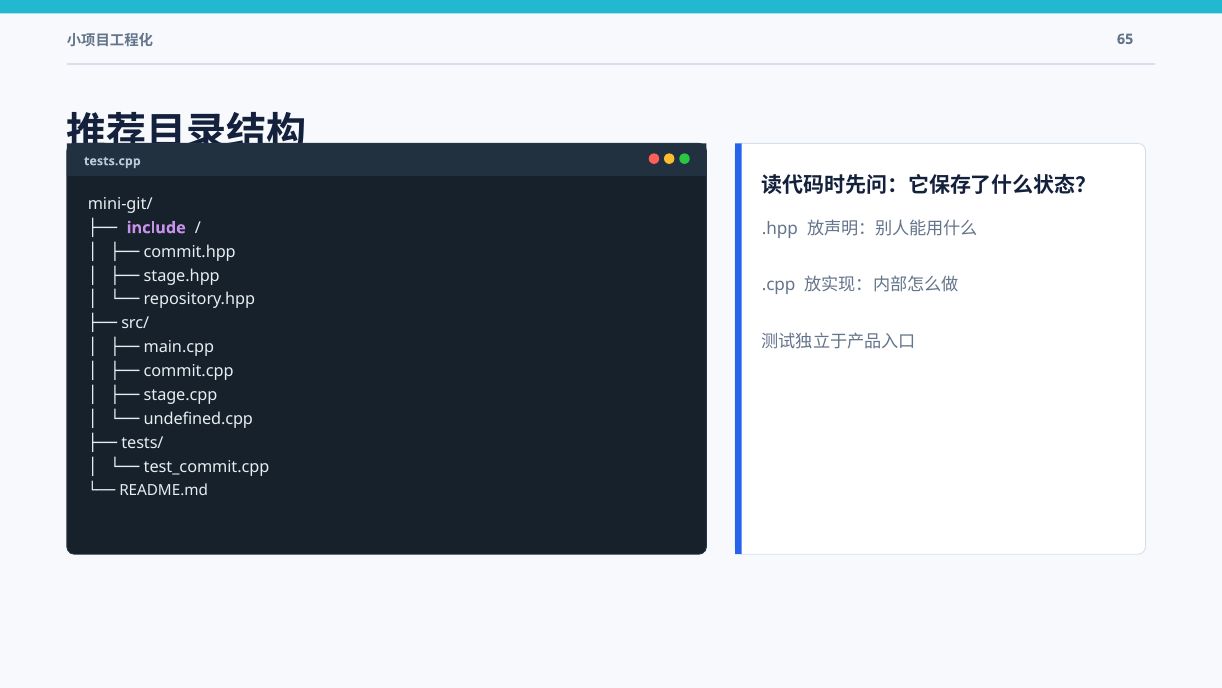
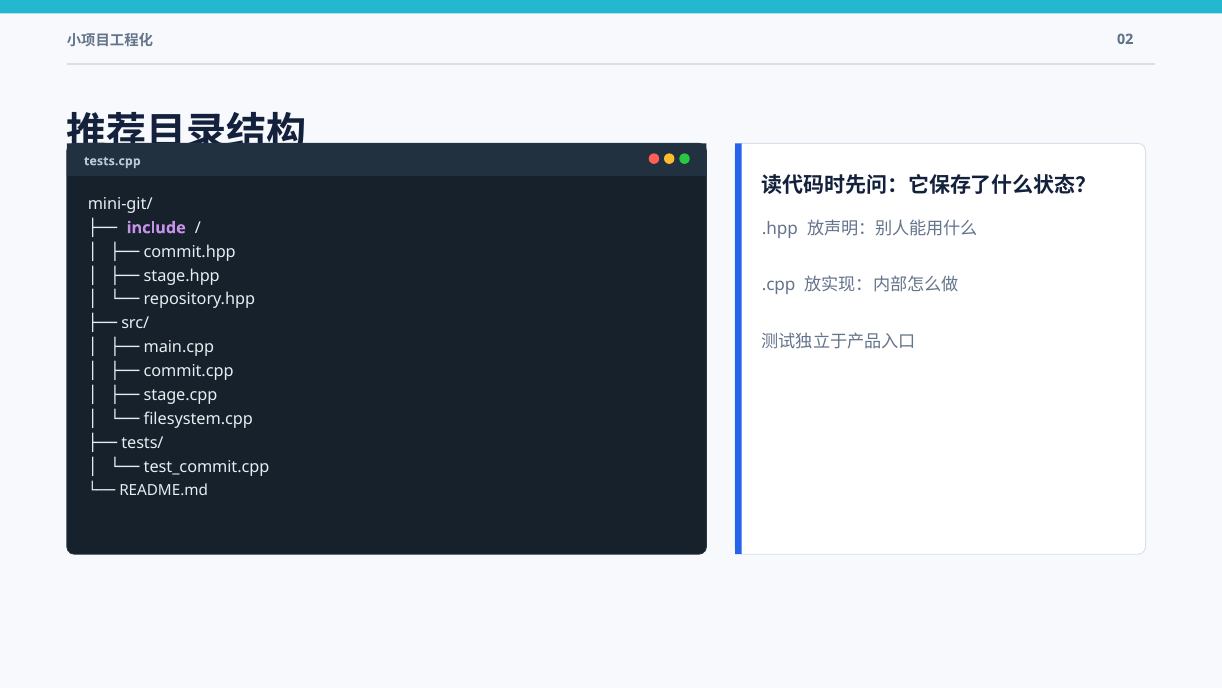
65: 65 -> 02
undefined.cpp: undefined.cpp -> filesystem.cpp
